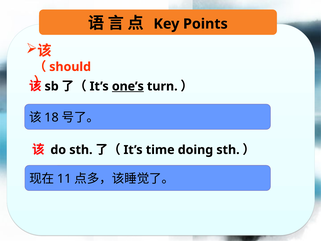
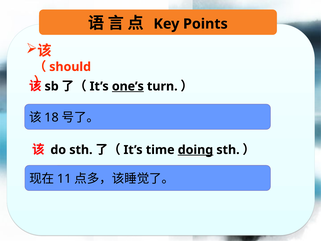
doing underline: none -> present
